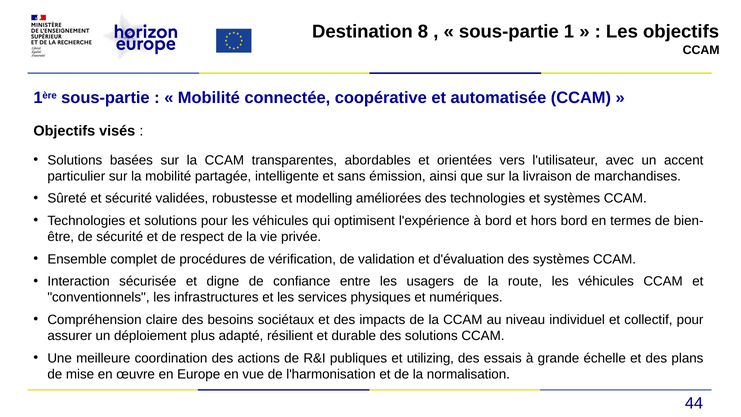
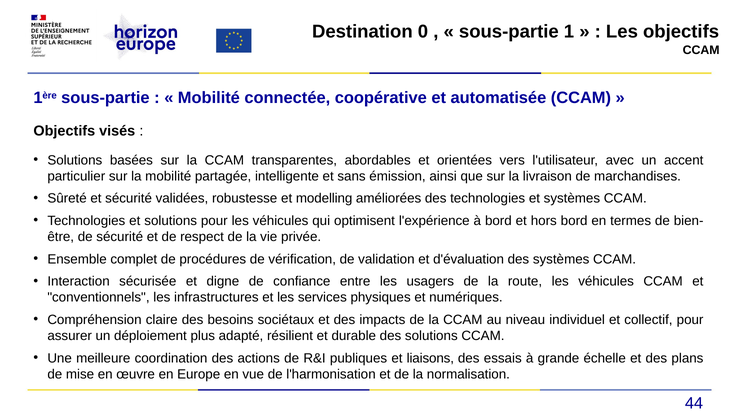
8: 8 -> 0
utilizing: utilizing -> liaisons
